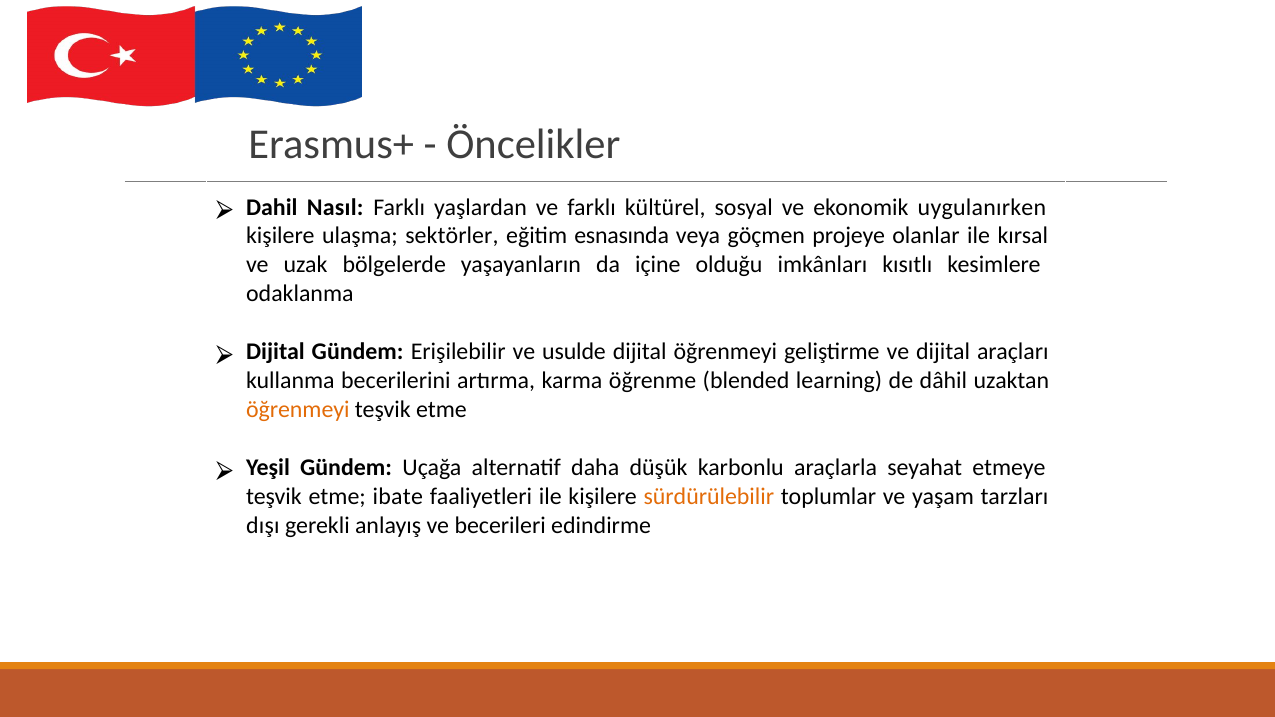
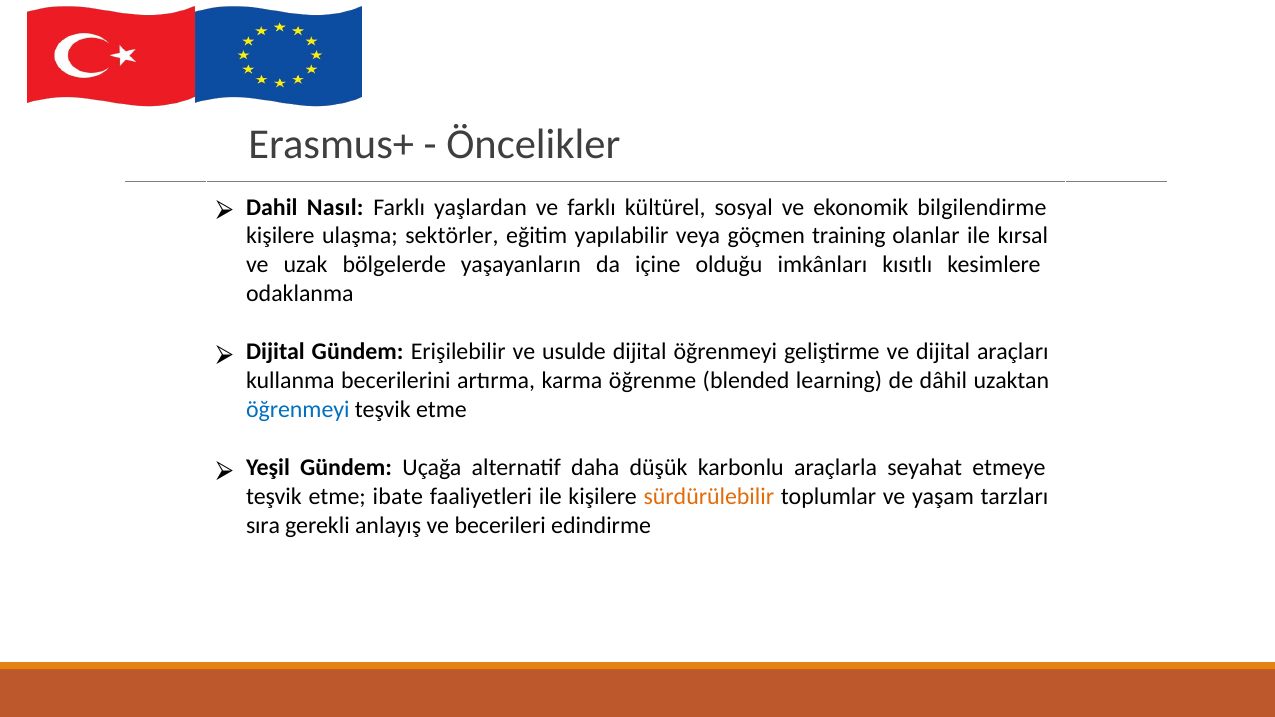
uygulanırken: uygulanırken -> bilgilendirme
esnasında: esnasında -> yapılabilir
projeye: projeye -> training
öğrenmeyi at (298, 409) colour: orange -> blue
dışı: dışı -> sıra
